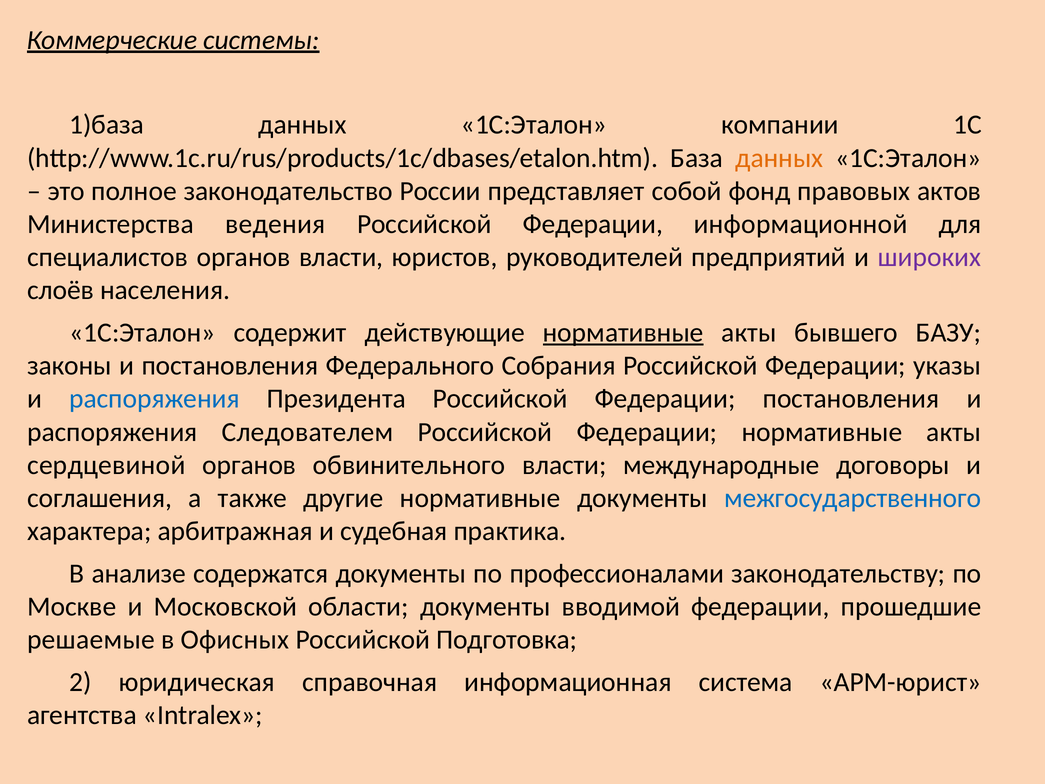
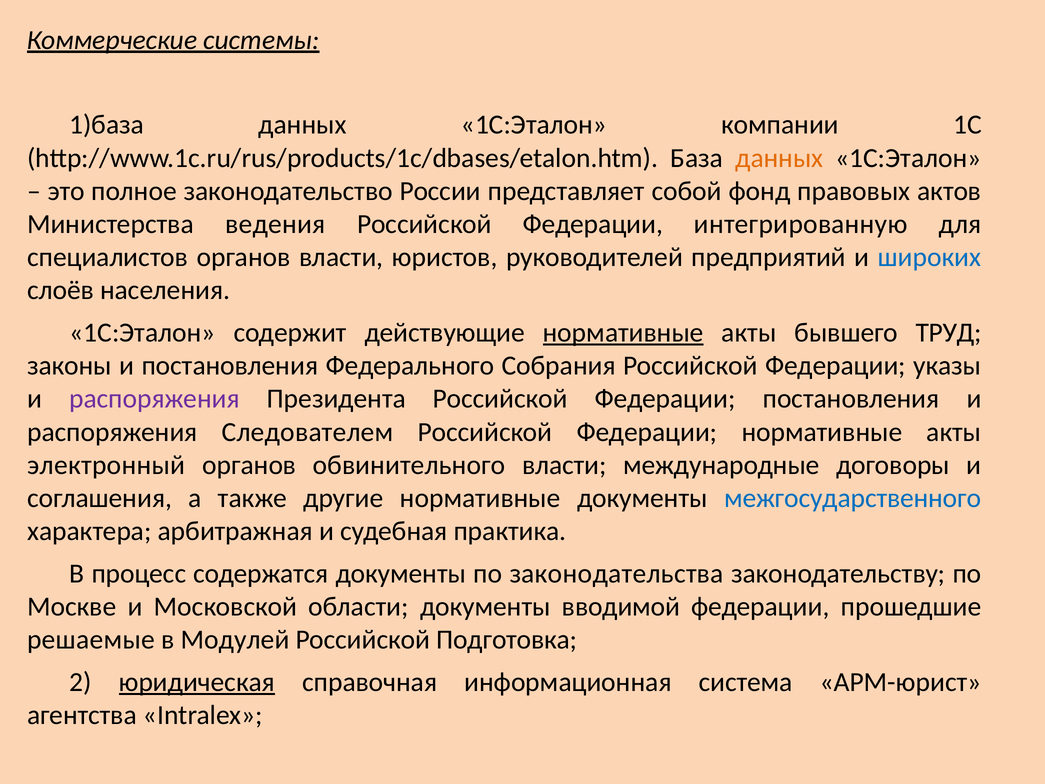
информационной: информационной -> интегрированную
широких colour: purple -> blue
БАЗУ: БАЗУ -> ТРУД
распоряжения at (154, 399) colour: blue -> purple
сердцевиной: сердцевиной -> электронный
анализе: анализе -> процесс
профессионалами: профессионалами -> законодательства
Офисных: Офисных -> Модулей
юридическая underline: none -> present
